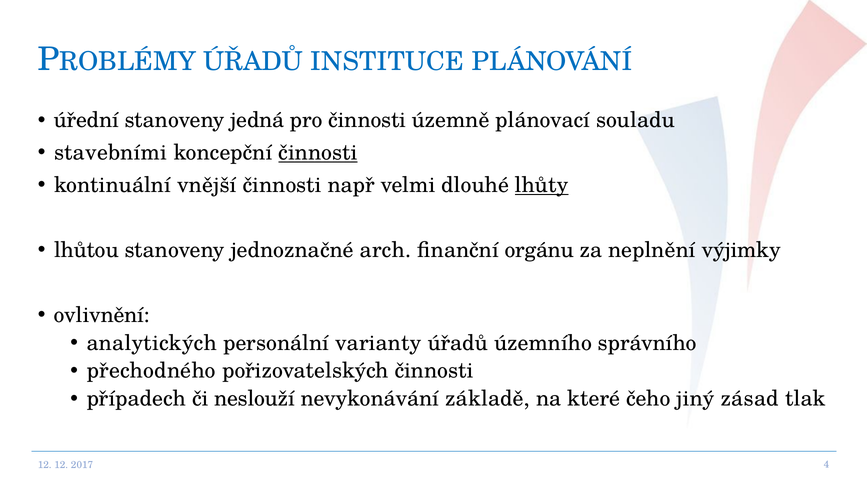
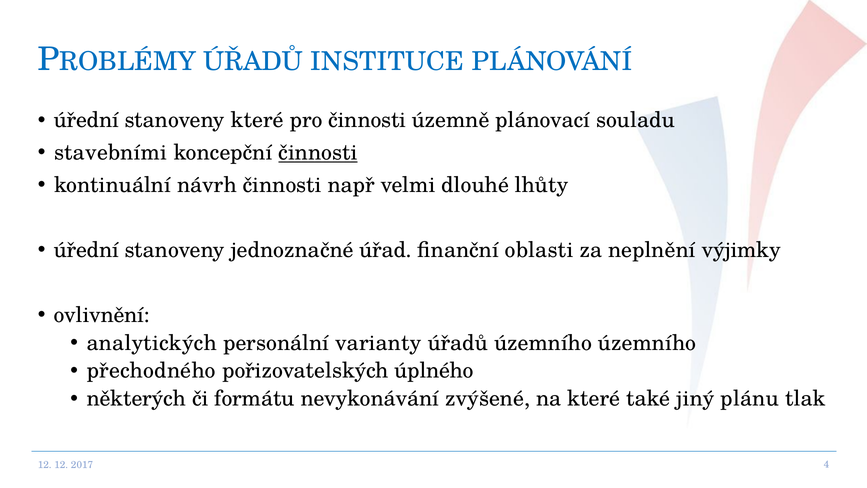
stanoveny jedná: jedná -> které
vnější: vnější -> návrh
lhůty underline: present -> none
lhůtou at (86, 250): lhůtou -> úřední
arch: arch -> úřad
orgánu: orgánu -> oblasti
územního správního: správního -> územního
pořizovatelských činnosti: činnosti -> úplného
případech: případech -> některých
neslouží: neslouží -> formátu
základě: základě -> zvýšené
čeho: čeho -> také
zásad: zásad -> plánu
